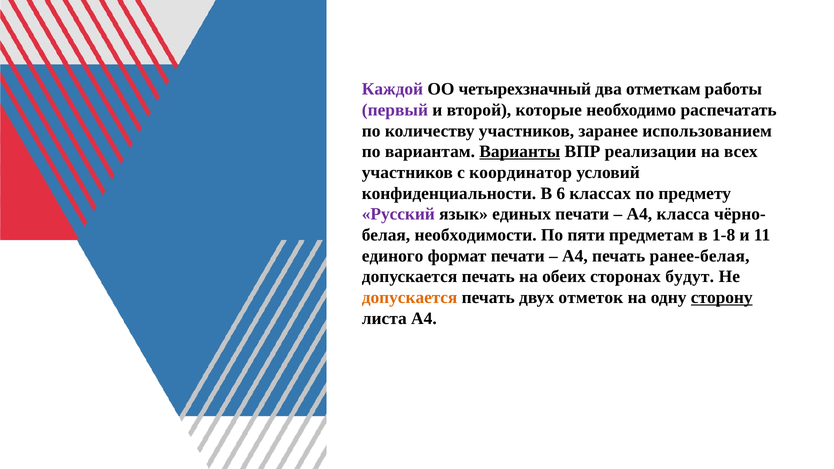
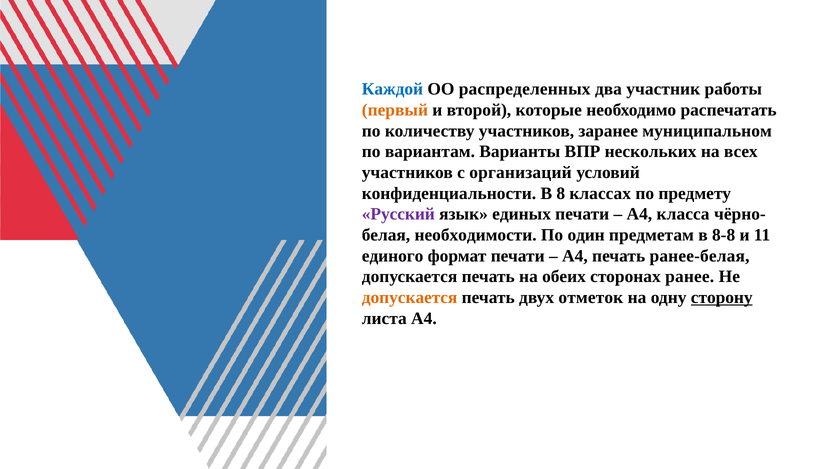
Каждой colour: purple -> blue
четырехзначный: четырехзначный -> распределенных
отметкам: отметкам -> участник
первый colour: purple -> orange
использованием: использованием -> муниципальном
Варианты underline: present -> none
реализации: реализации -> нескольких
координатор: координатор -> организаций
6: 6 -> 8
пяти: пяти -> один
1-8: 1-8 -> 8-8
будут: будут -> ранее
